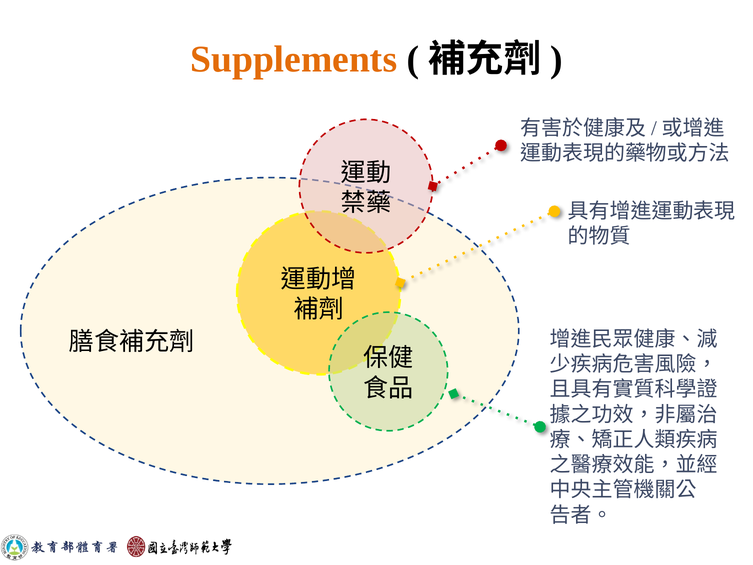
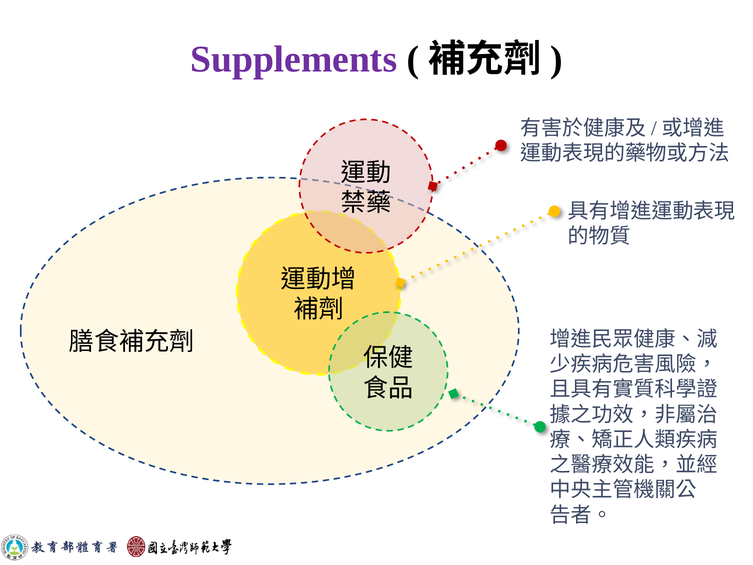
Supplements colour: orange -> purple
